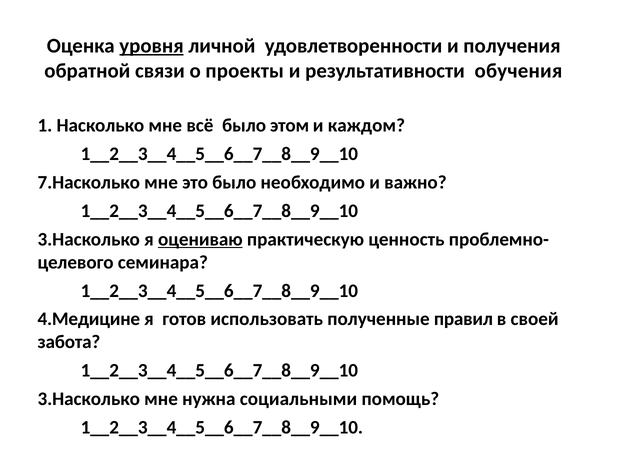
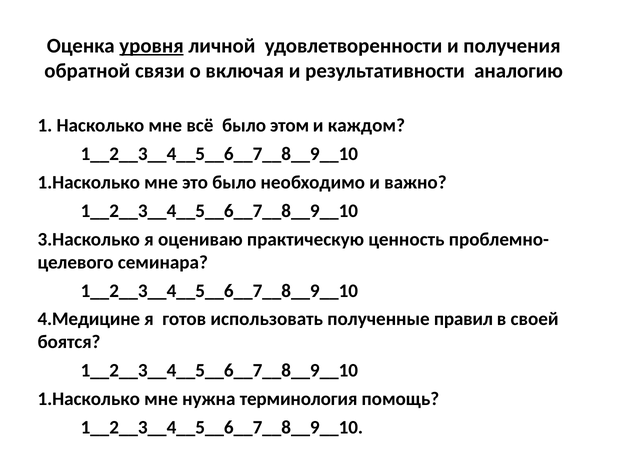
проекты: проекты -> включая
обучения: обучения -> аналогию
7.Насколько at (89, 183): 7.Насколько -> 1.Насколько
оцениваю underline: present -> none
забота: забота -> боятся
3.Насколько at (89, 400): 3.Насколько -> 1.Насколько
социальными: социальными -> терминология
